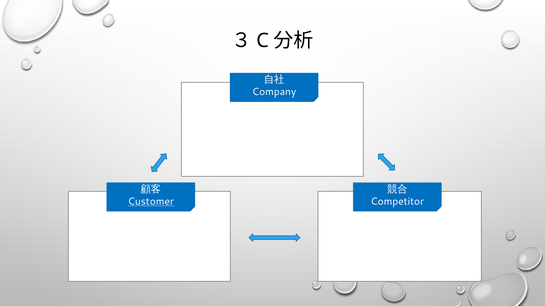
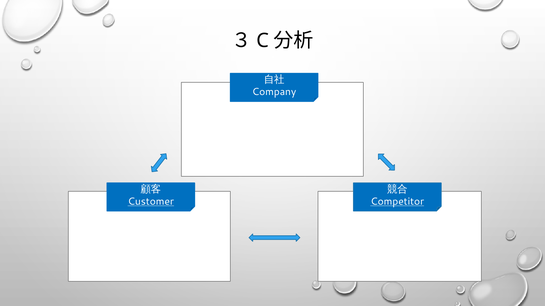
Competitor underline: none -> present
